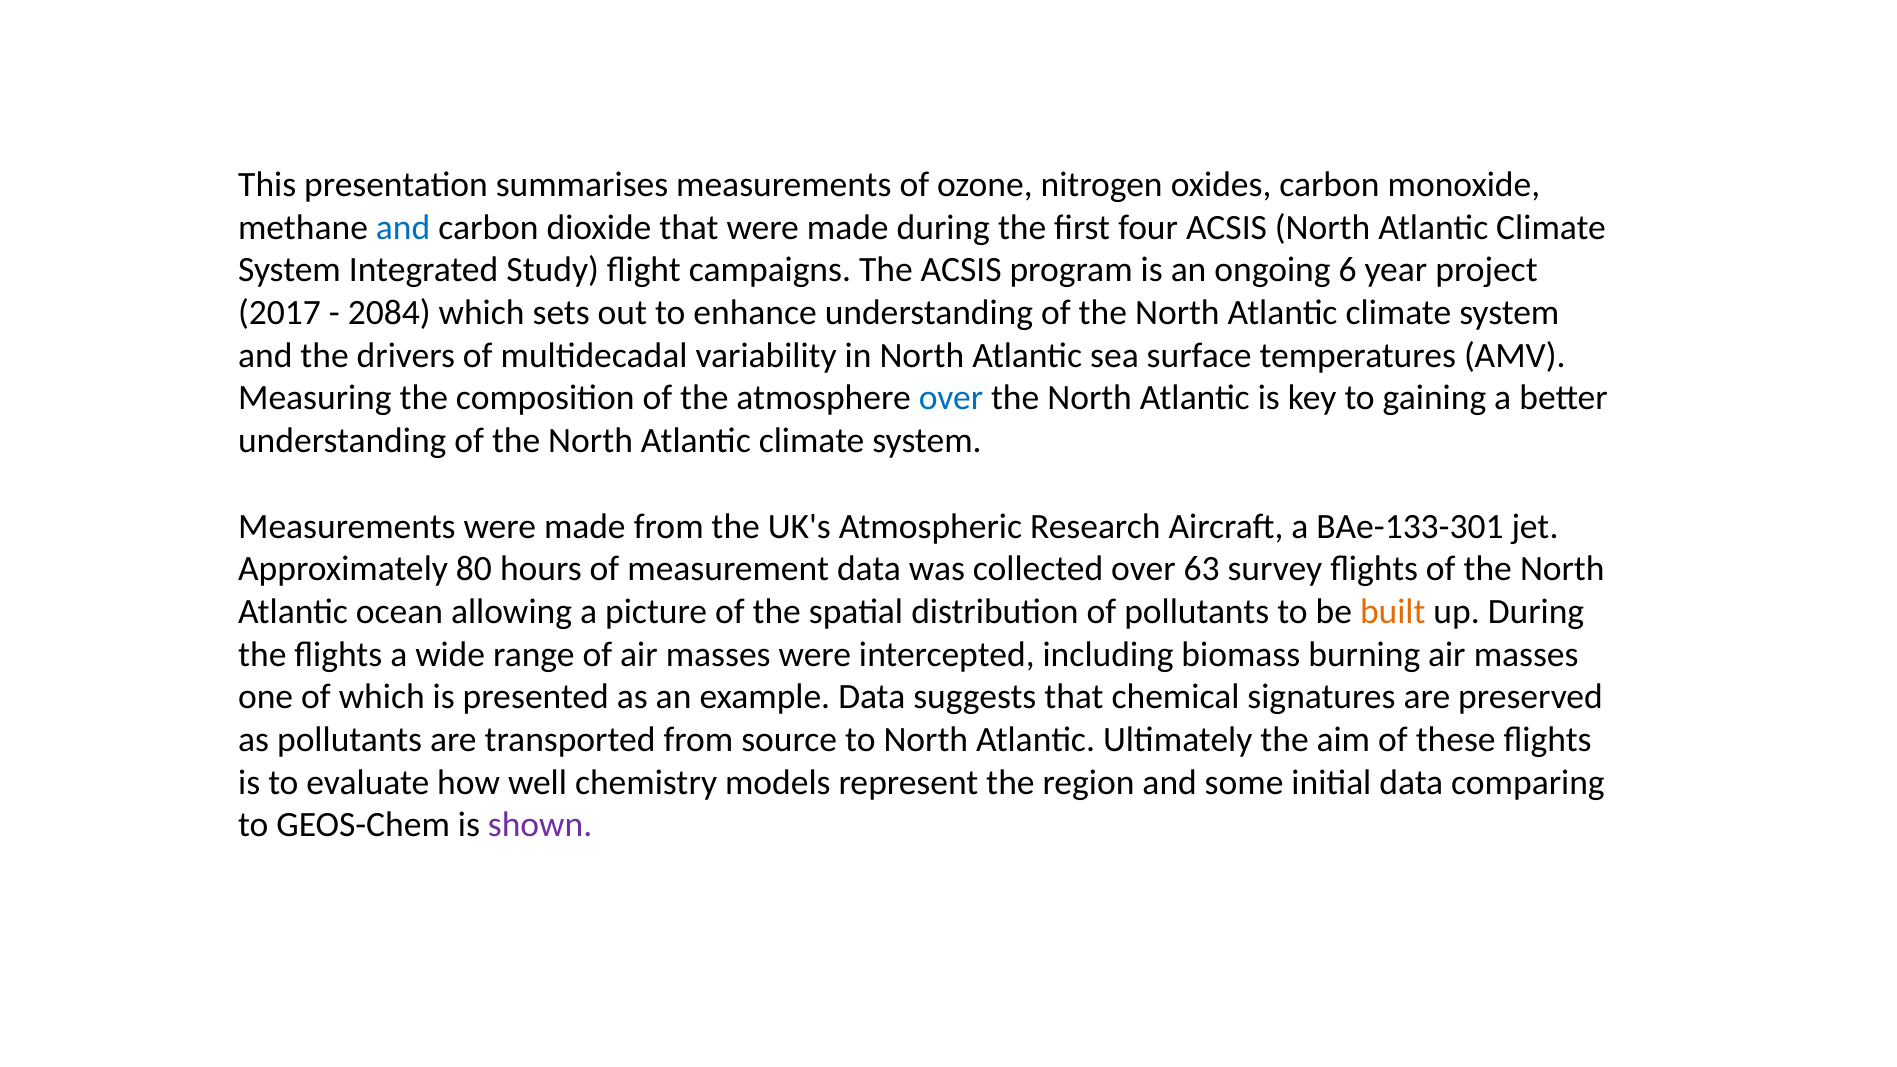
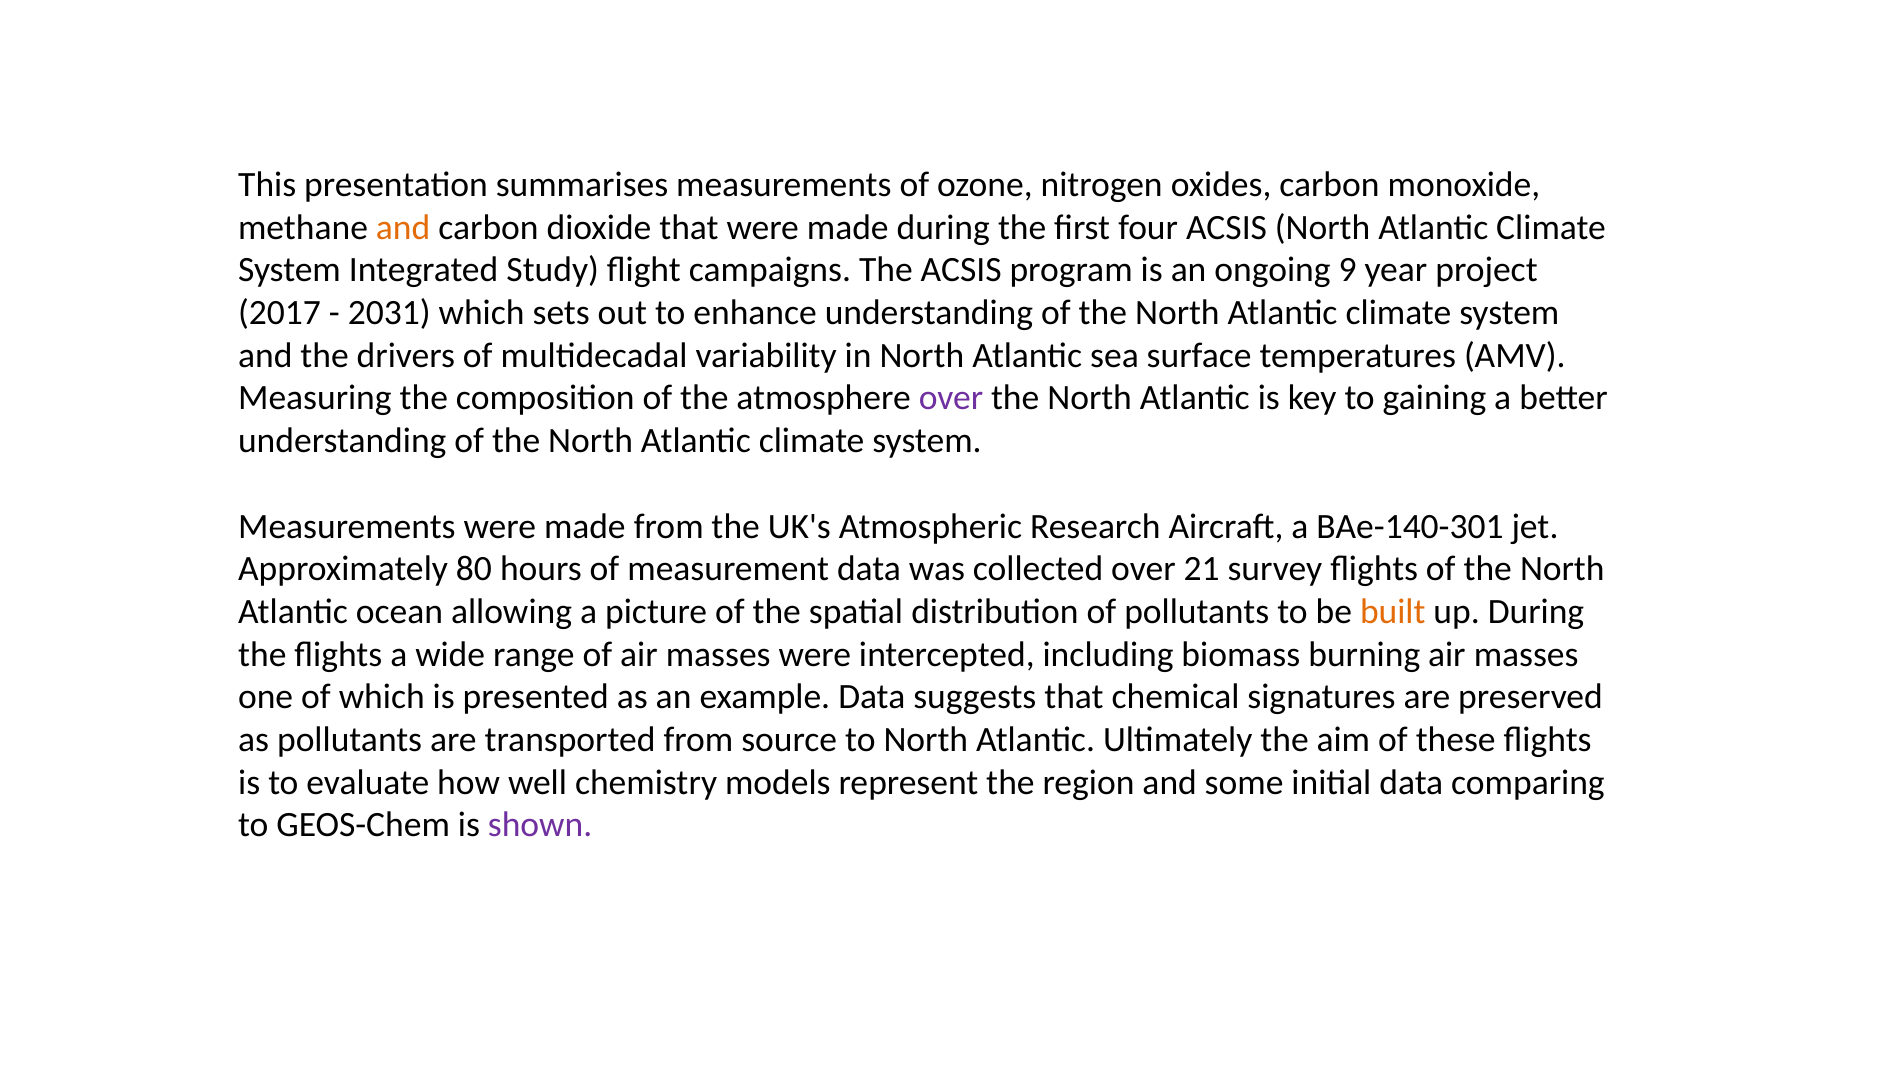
and at (403, 228) colour: blue -> orange
6: 6 -> 9
2084: 2084 -> 2031
over at (951, 398) colour: blue -> purple
BAe-133-301: BAe-133-301 -> BAe-140-301
63: 63 -> 21
